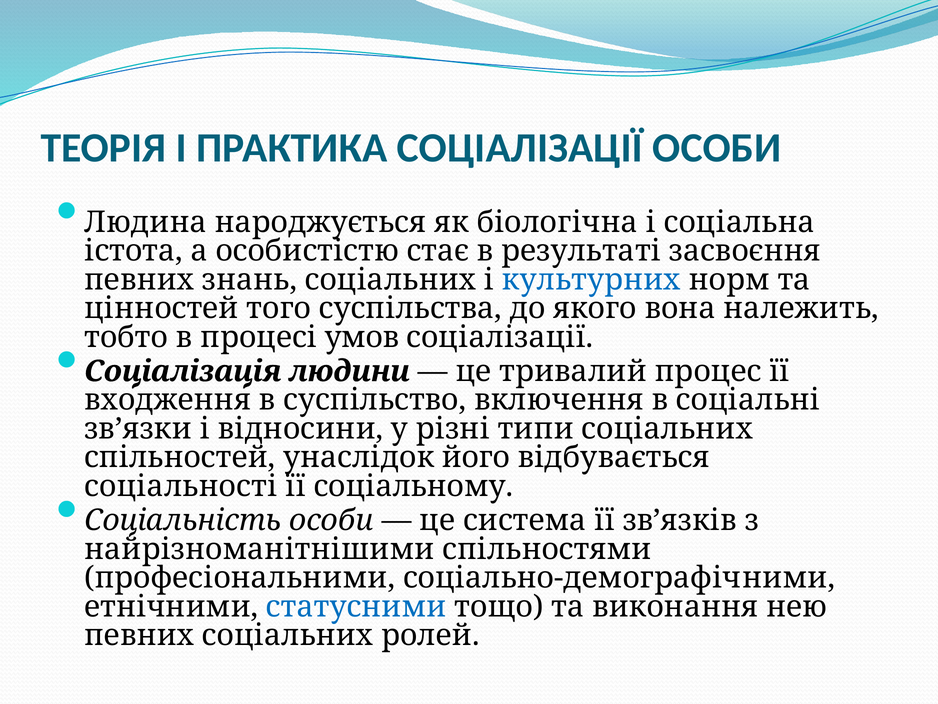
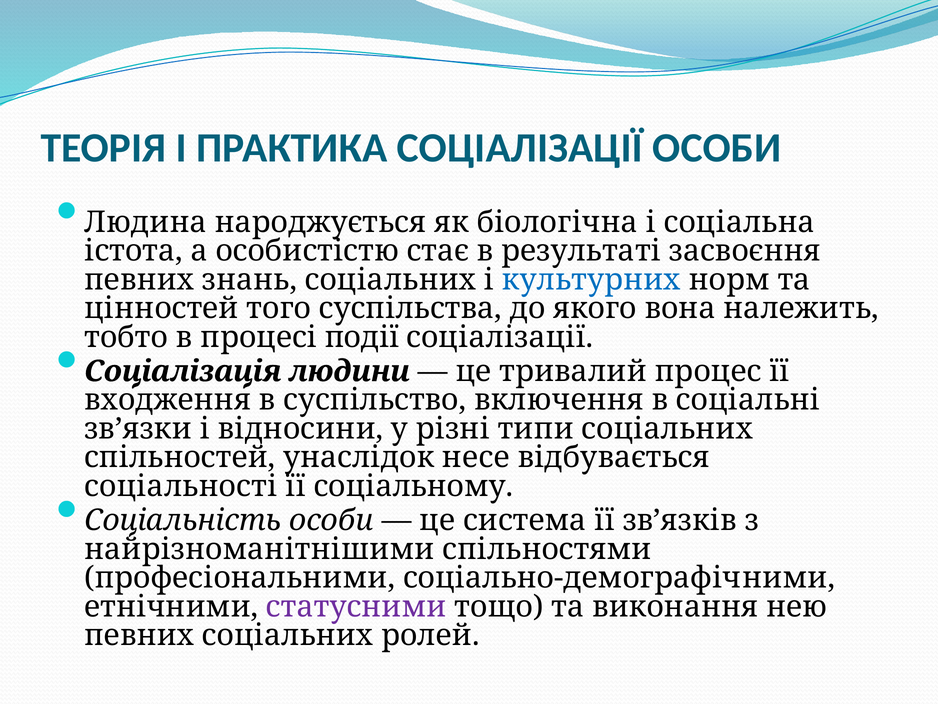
умов: умов -> події
його: його -> несе
статусними colour: blue -> purple
